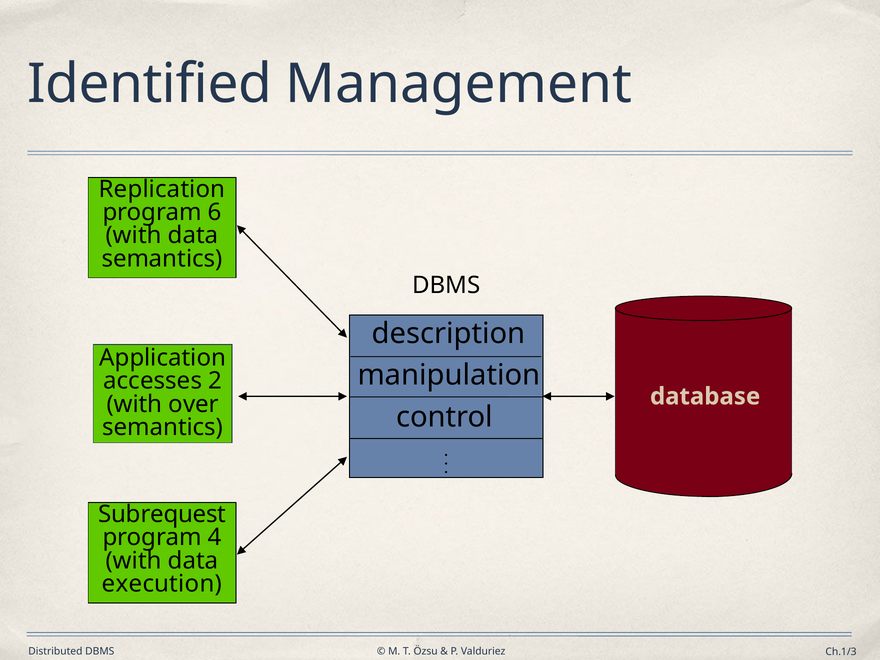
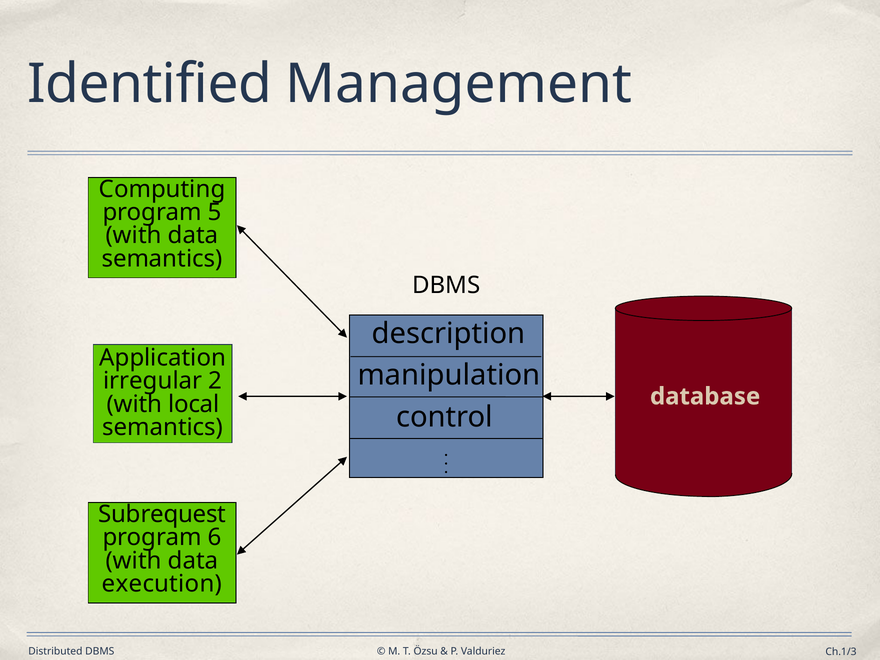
Replication: Replication -> Computing
6: 6 -> 5
accesses: accesses -> irregular
over: over -> local
4: 4 -> 6
